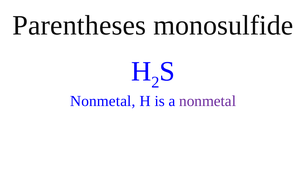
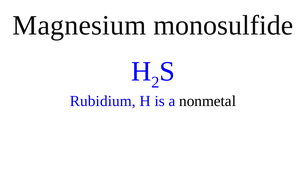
Parentheses: Parentheses -> Magnesium
Nonmetal at (103, 101): Nonmetal -> Rubidium
nonmetal at (208, 101) colour: purple -> black
